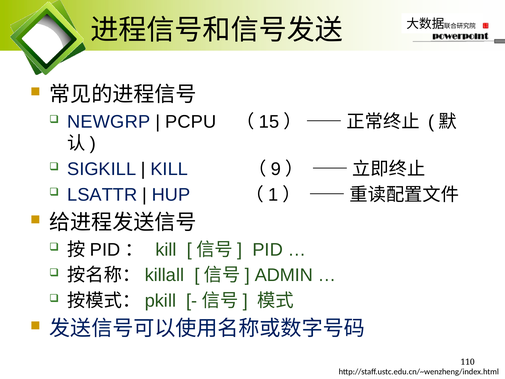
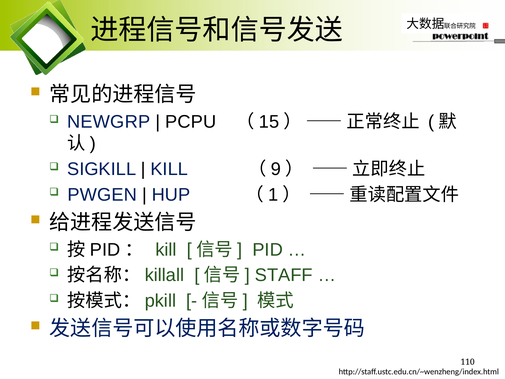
LSATTR: LSATTR -> PWGEN
ADMIN: ADMIN -> STAFF
